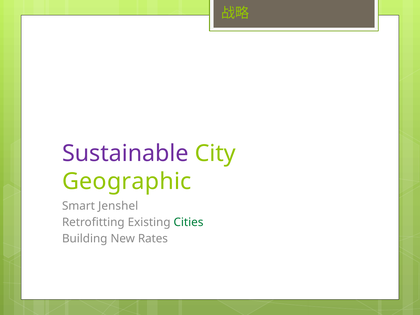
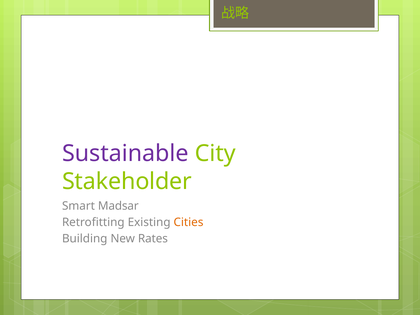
Geographic: Geographic -> Stakeholder
Jenshel: Jenshel -> Madsar
Cities colour: green -> orange
